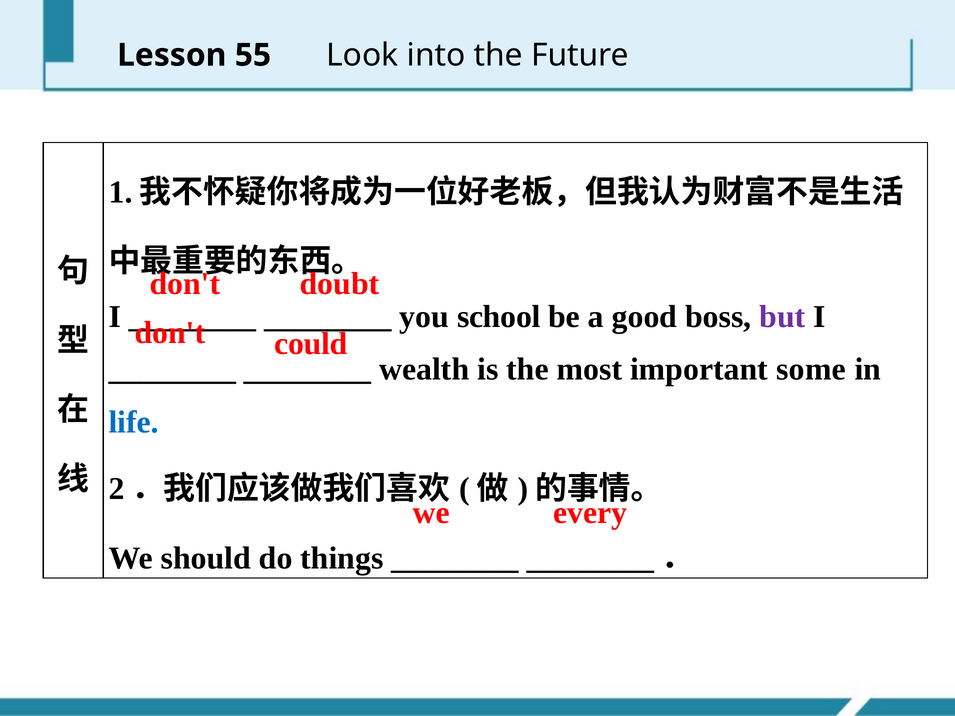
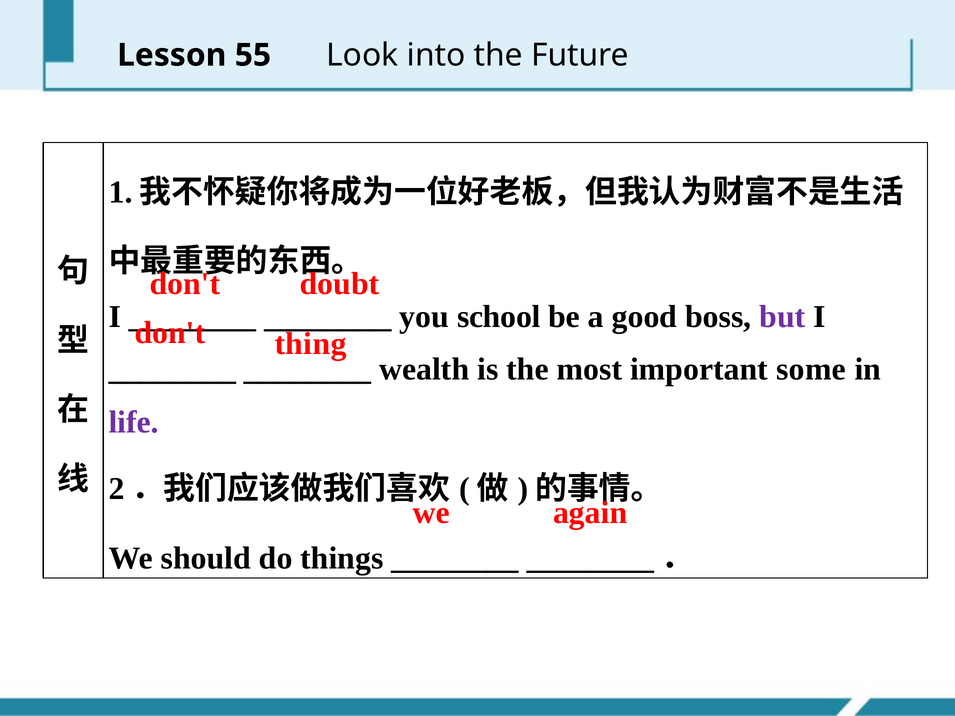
could: could -> thing
life colour: blue -> purple
every: every -> again
